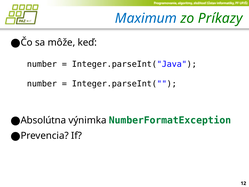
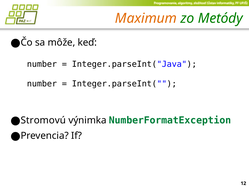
Maximum colour: blue -> orange
Príkazy: Príkazy -> Metódy
Absolútna: Absolútna -> Stromovú
